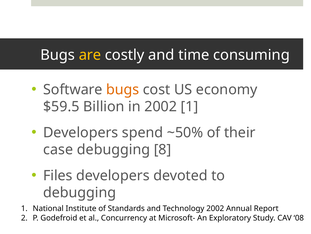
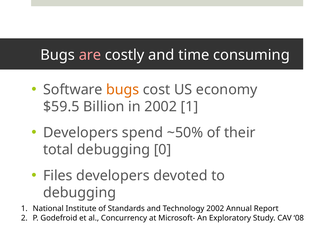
are colour: yellow -> pink
case: case -> total
8: 8 -> 0
